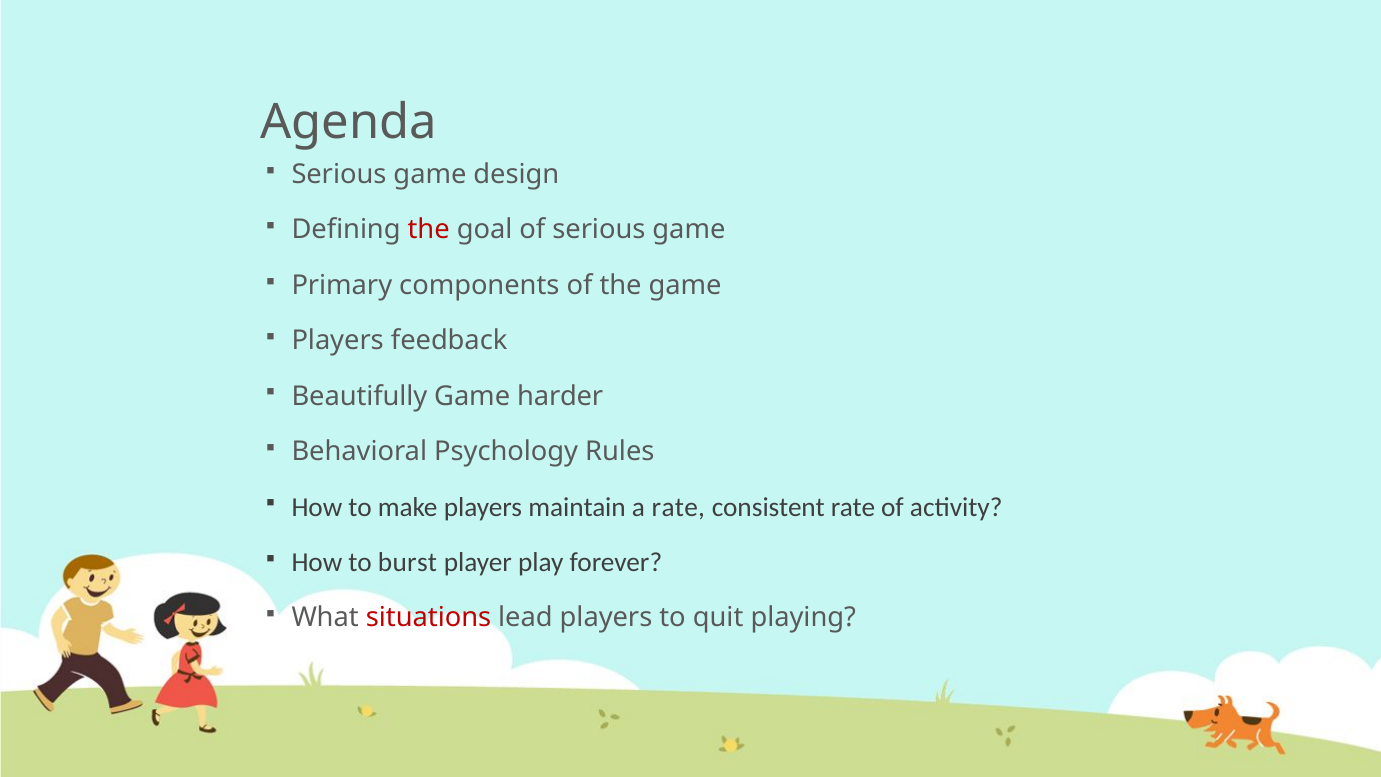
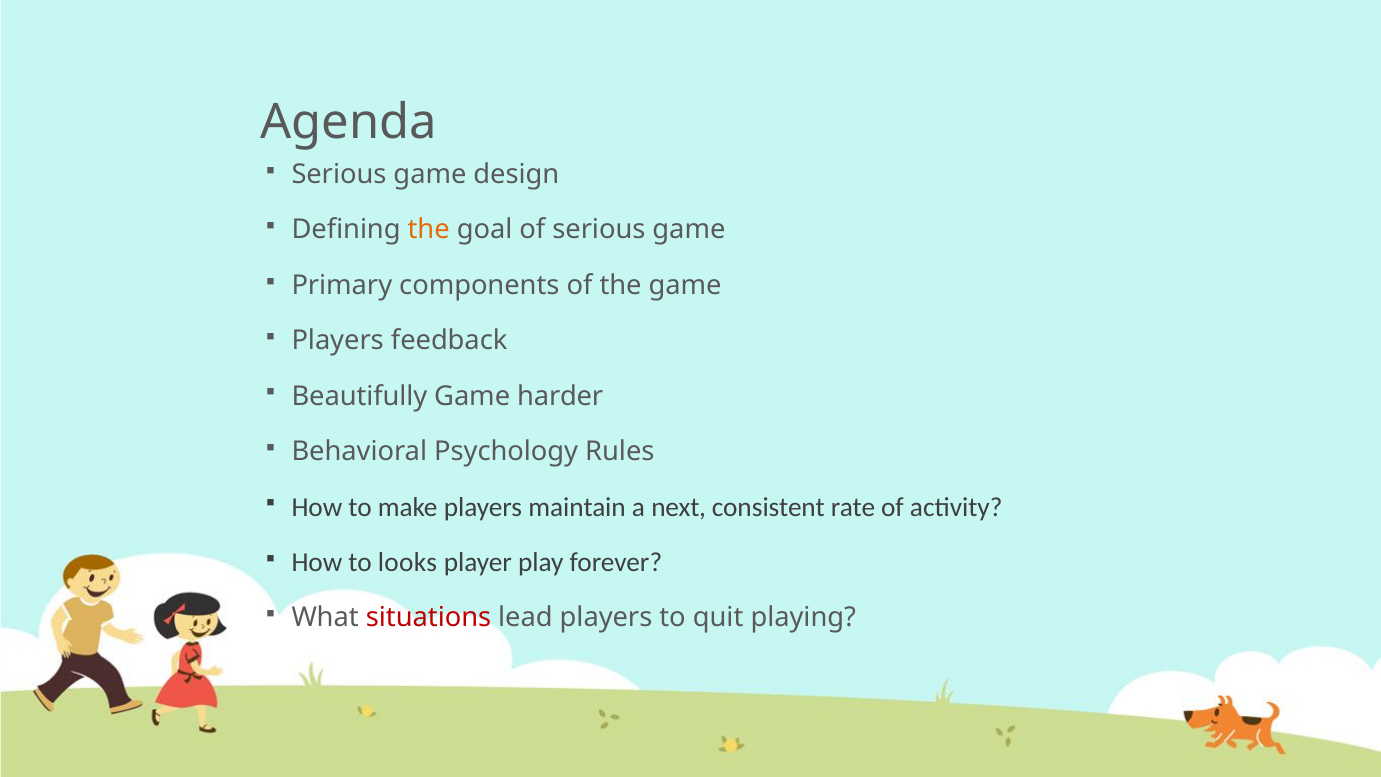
the at (429, 230) colour: red -> orange
a rate: rate -> next
burst: burst -> looks
